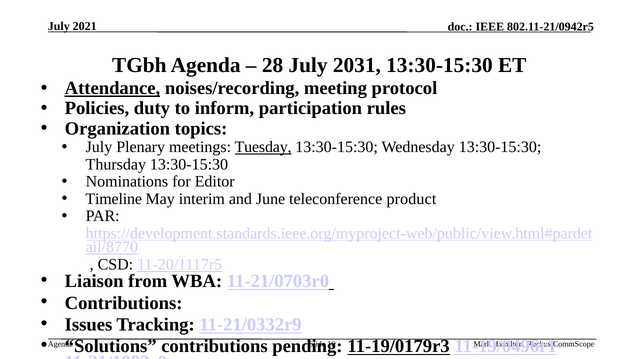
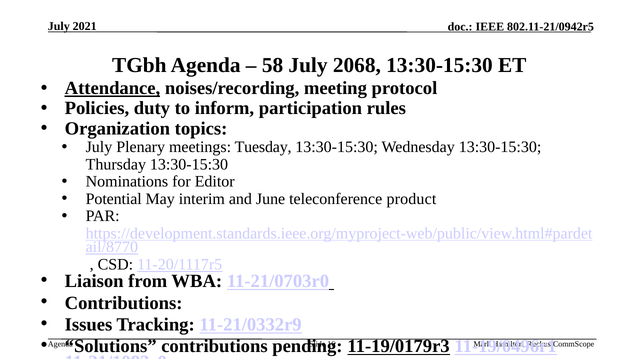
28: 28 -> 58
2031: 2031 -> 2068
Tuesday underline: present -> none
Timeline: Timeline -> Potential
